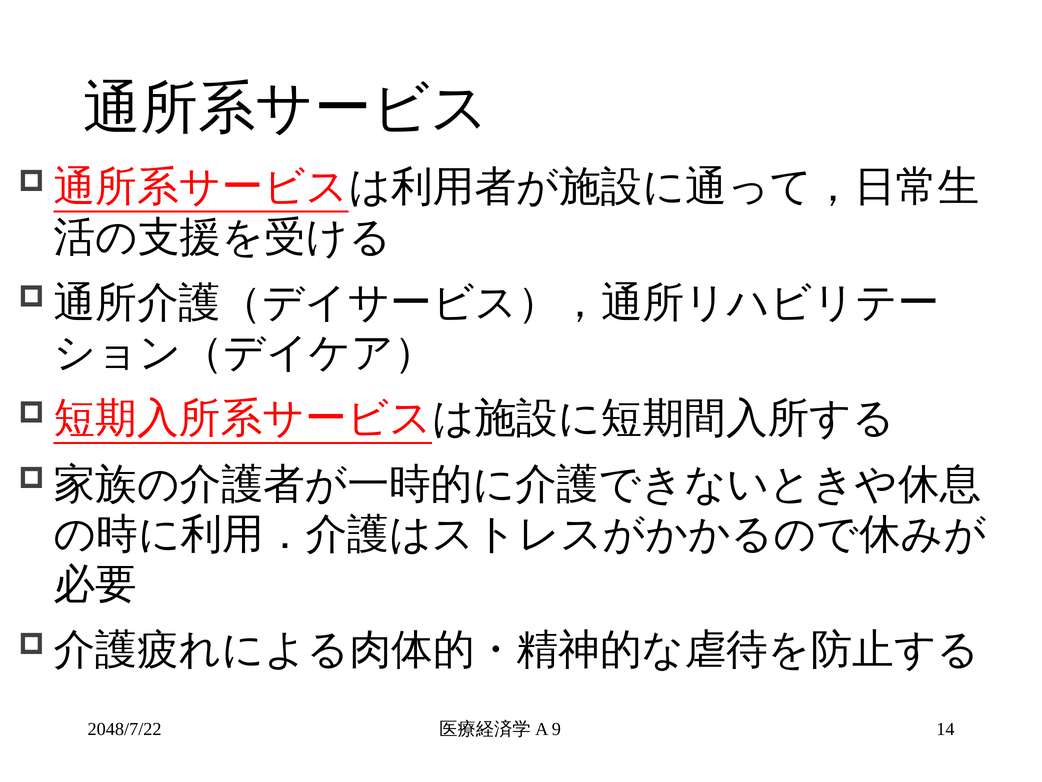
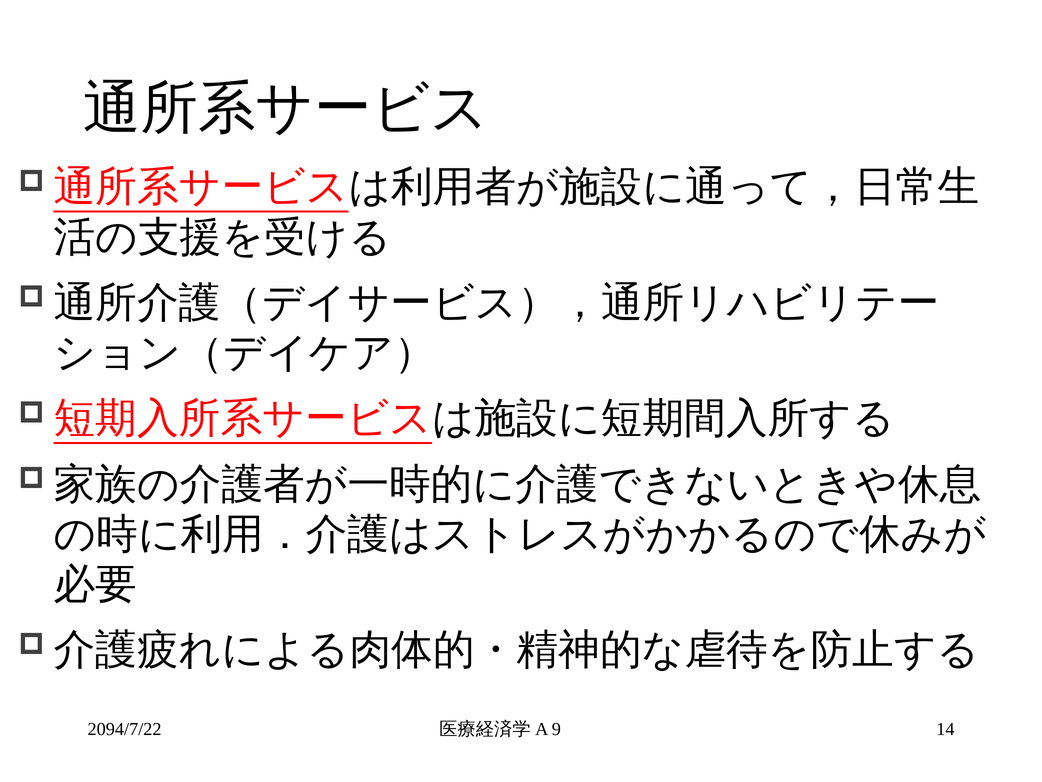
2048/7/22: 2048/7/22 -> 2094/7/22
